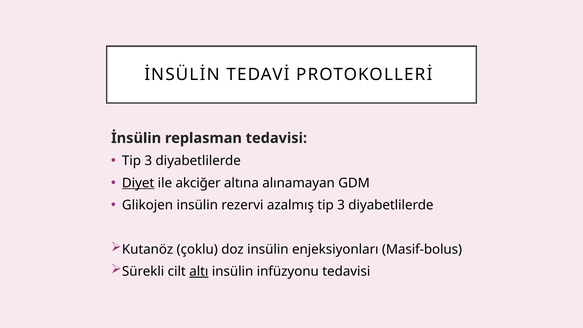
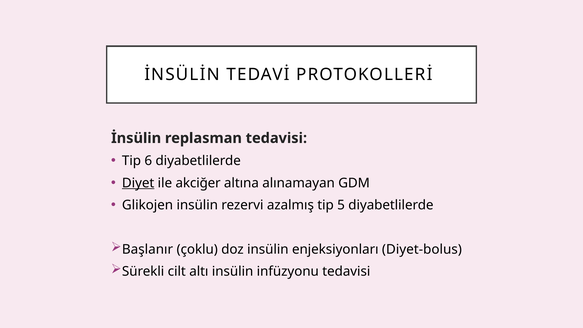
3 at (148, 161): 3 -> 6
azalmış tip 3: 3 -> 5
Kutanöz: Kutanöz -> Başlanır
Masif-bolus: Masif-bolus -> Diyet-bolus
altı underline: present -> none
